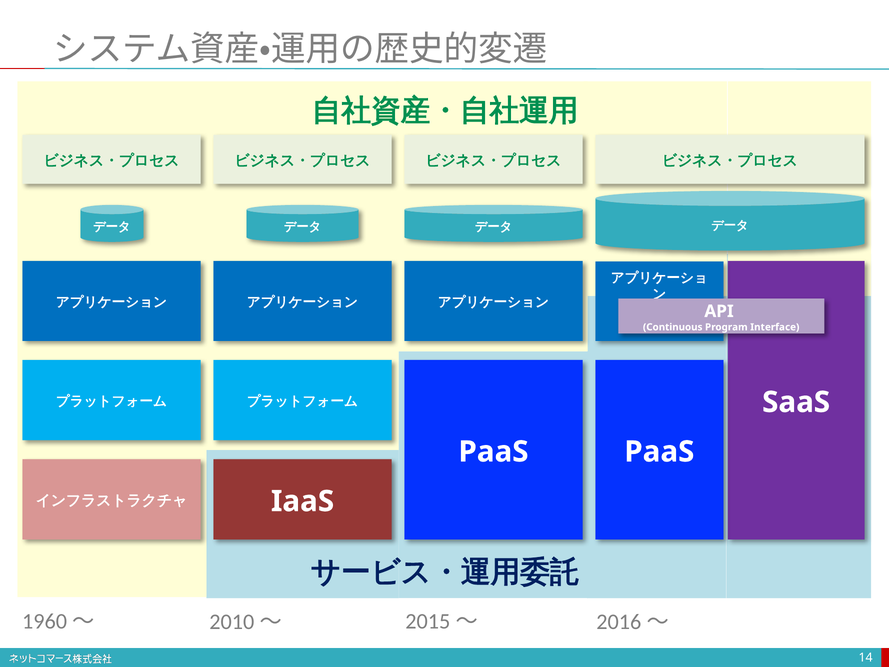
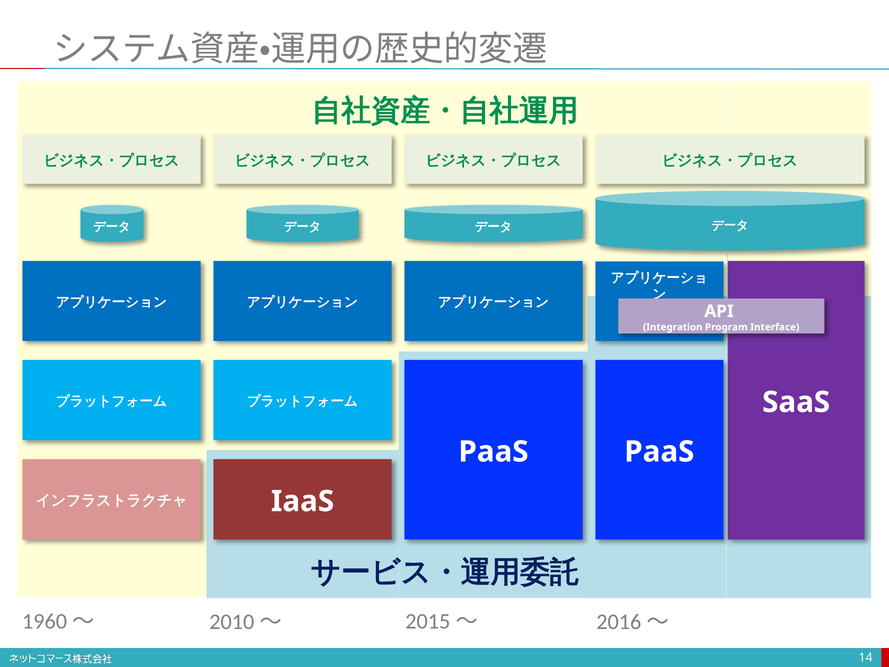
Continuous: Continuous -> Integration
